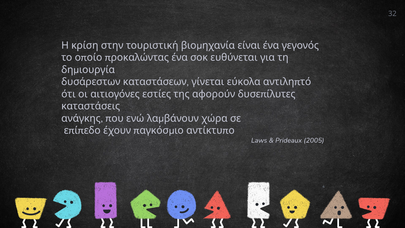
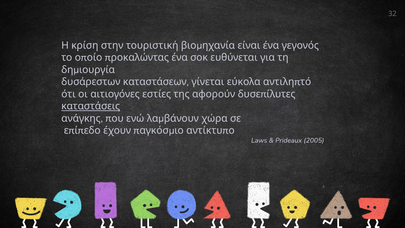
καταστάσεις underline: none -> present
